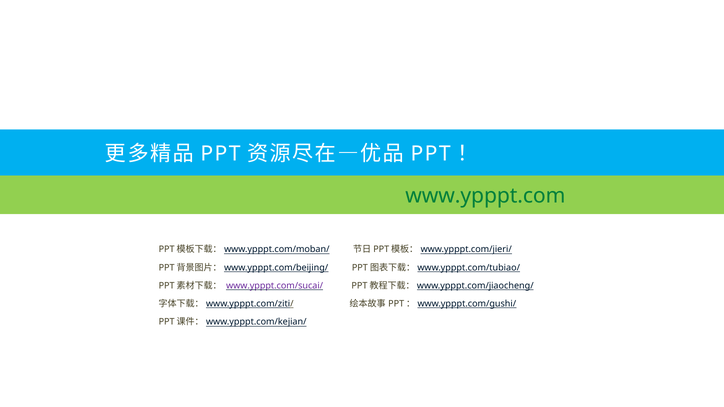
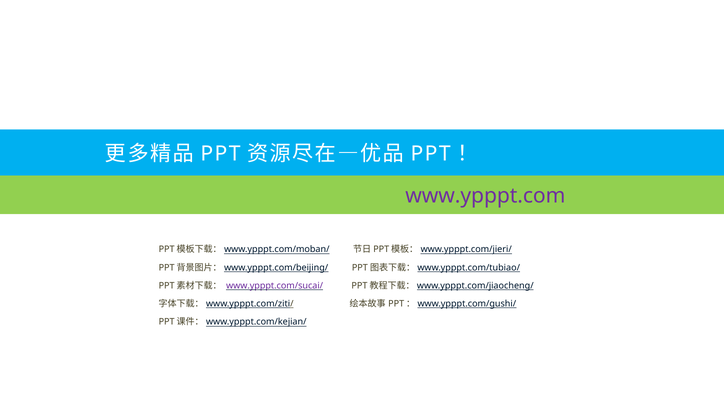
www.ypppt.com colour: green -> purple
